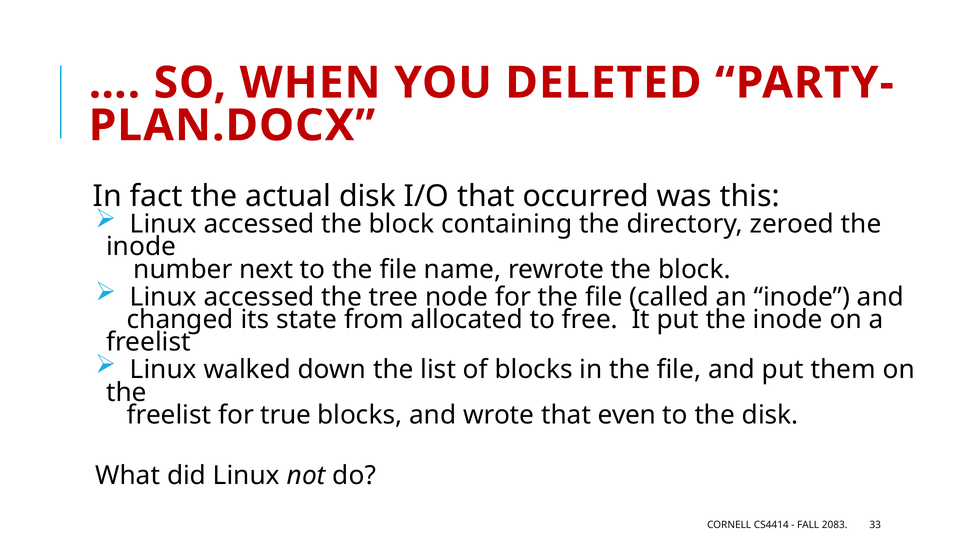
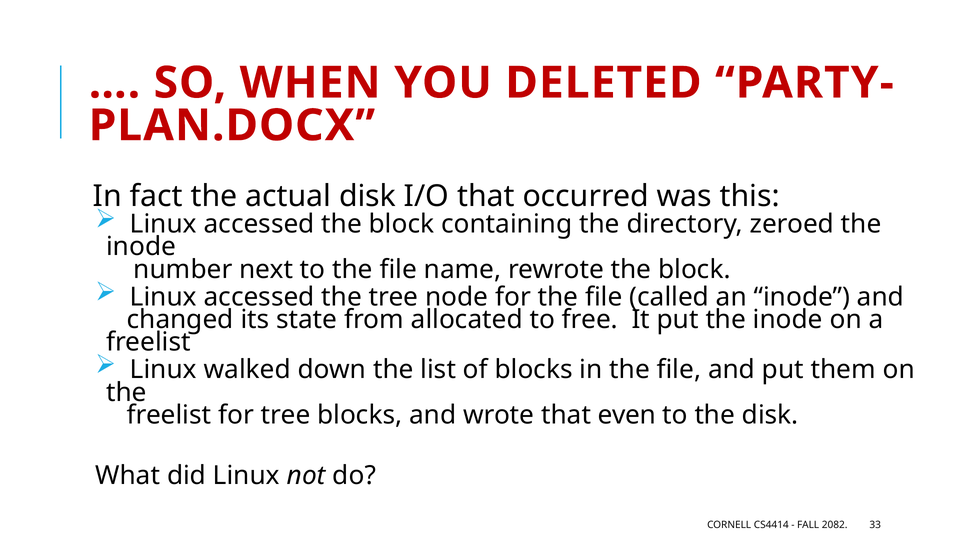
for true: true -> tree
2083: 2083 -> 2082
